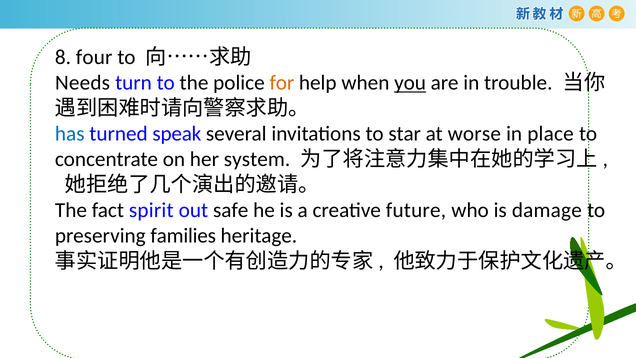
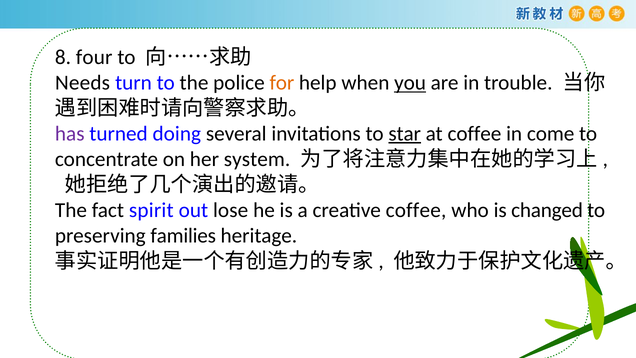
has colour: blue -> purple
speak: speak -> doing
star underline: none -> present
at worse: worse -> coffee
place: place -> come
safe: safe -> lose
creative future: future -> coffee
damage: damage -> changed
